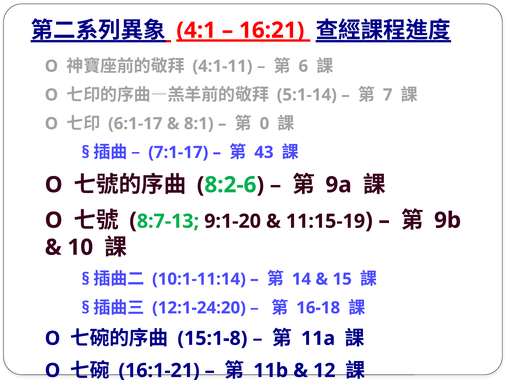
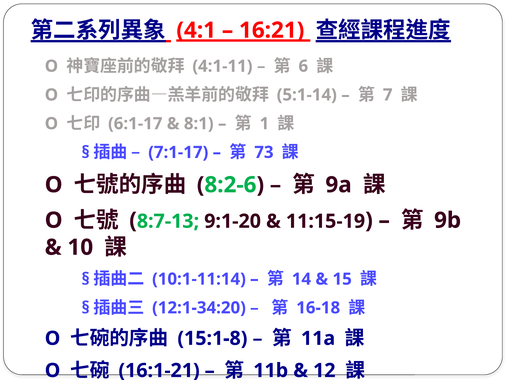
0: 0 -> 1
43: 43 -> 73
12:1-24:20: 12:1-24:20 -> 12:1-34:20
